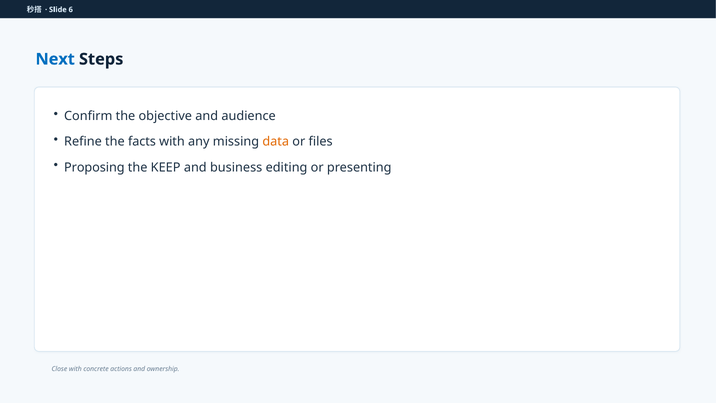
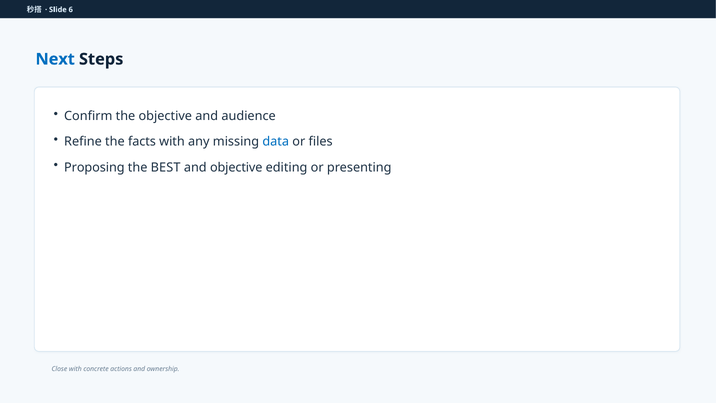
data colour: orange -> blue
KEEP: KEEP -> BEST
and business: business -> objective
